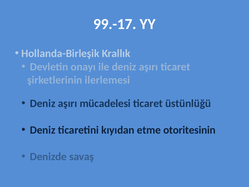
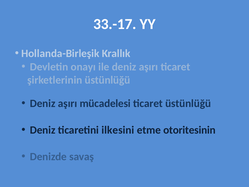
99.-17: 99.-17 -> 33.-17
şirketlerinin ilerlemesi: ilerlemesi -> üstünlüğü
kıyıdan: kıyıdan -> ilkesini
